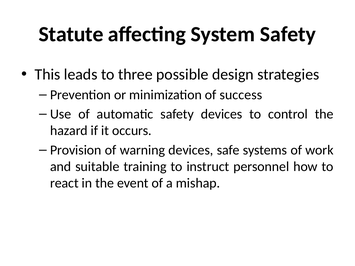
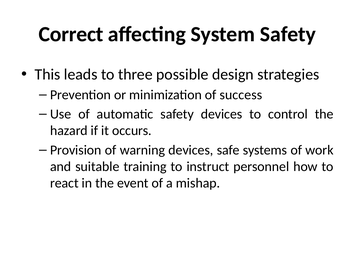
Statute: Statute -> Correct
